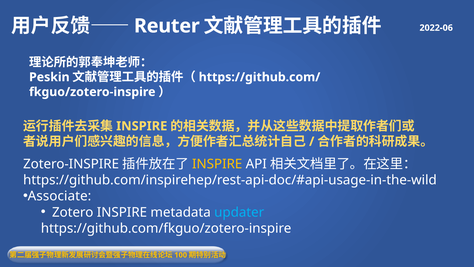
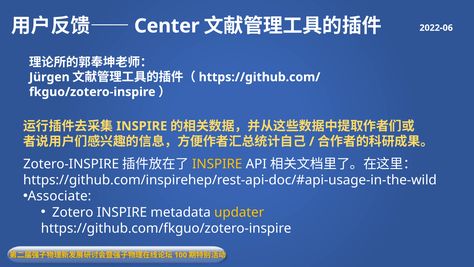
Reuter: Reuter -> Center
Peskin: Peskin -> Jürgen
updater colour: light blue -> yellow
